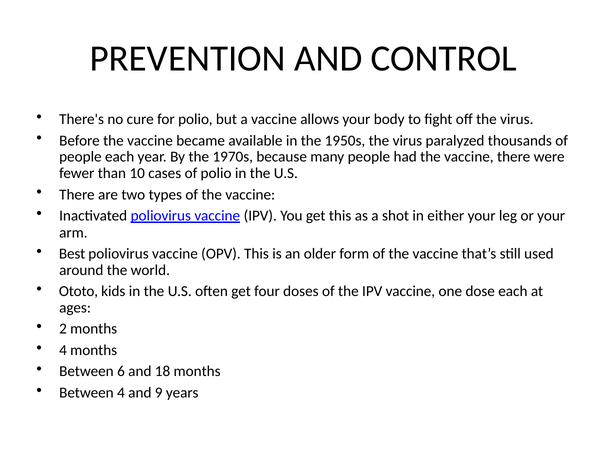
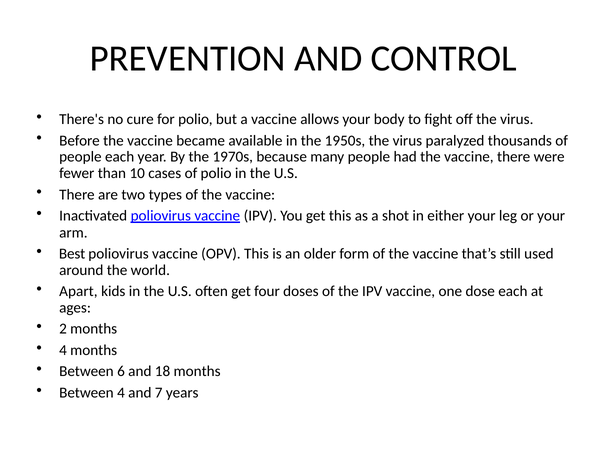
Ototo: Ototo -> Apart
9: 9 -> 7
